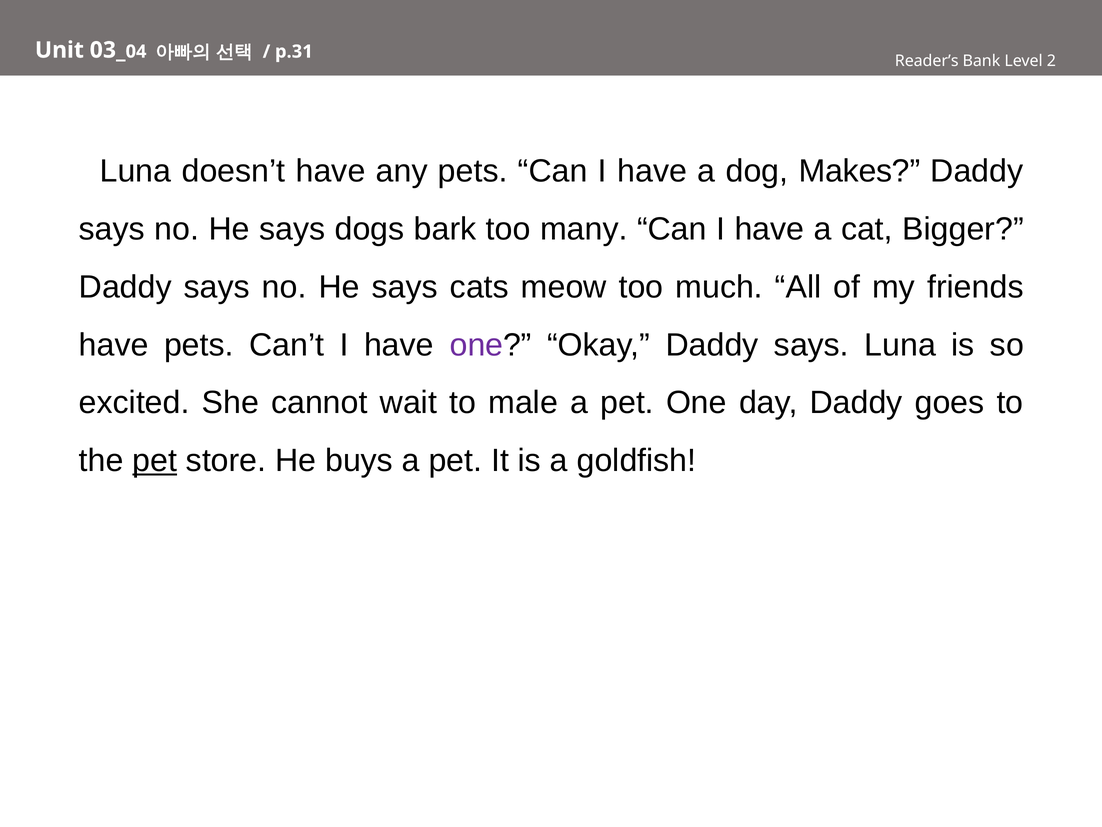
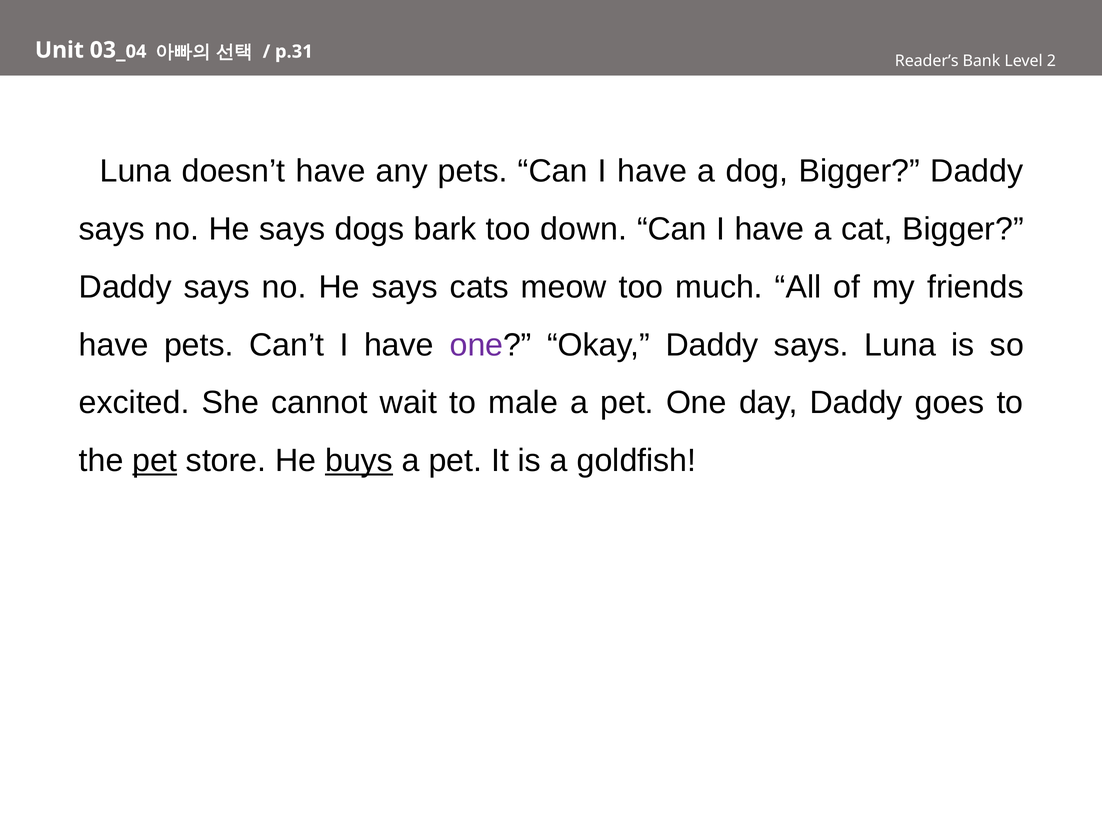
dog Makes: Makes -> Bigger
many: many -> down
buys underline: none -> present
